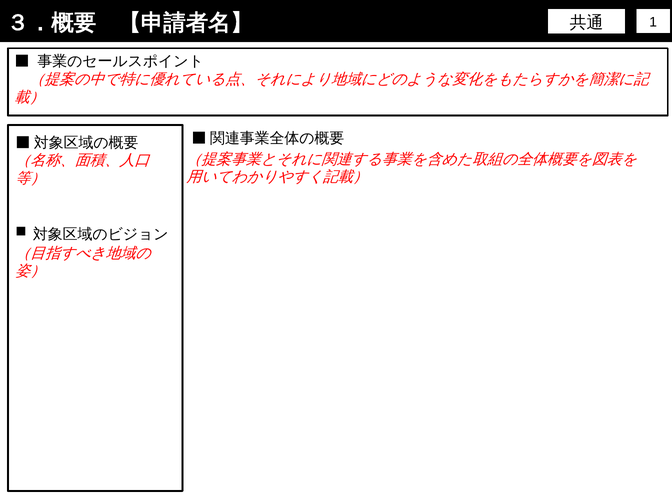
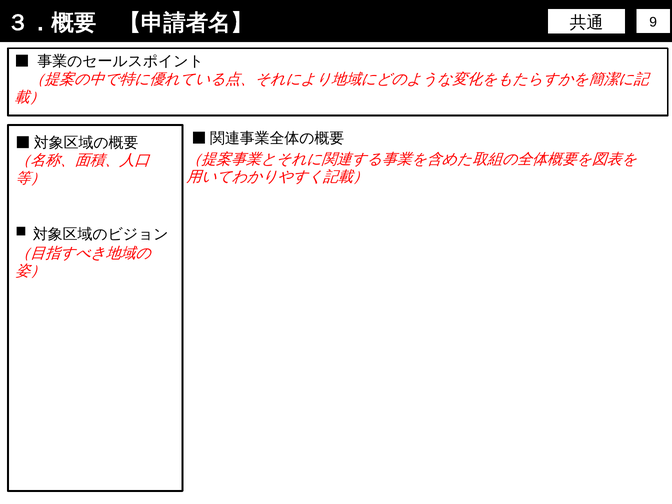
1: 1 -> 9
